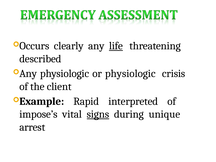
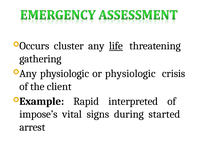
clearly: clearly -> cluster
described: described -> gathering
signs underline: present -> none
unique: unique -> started
